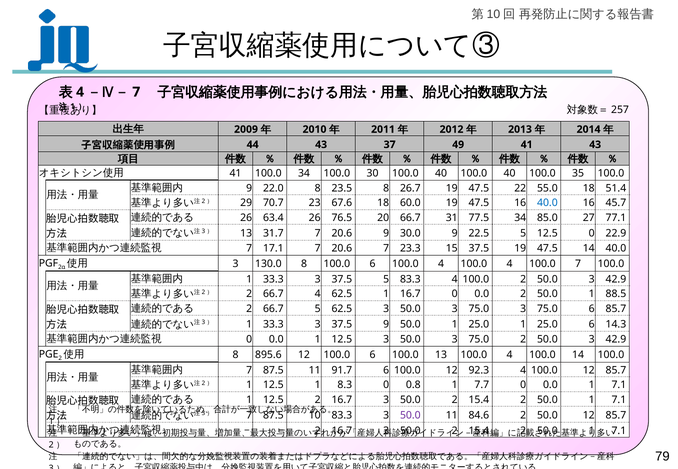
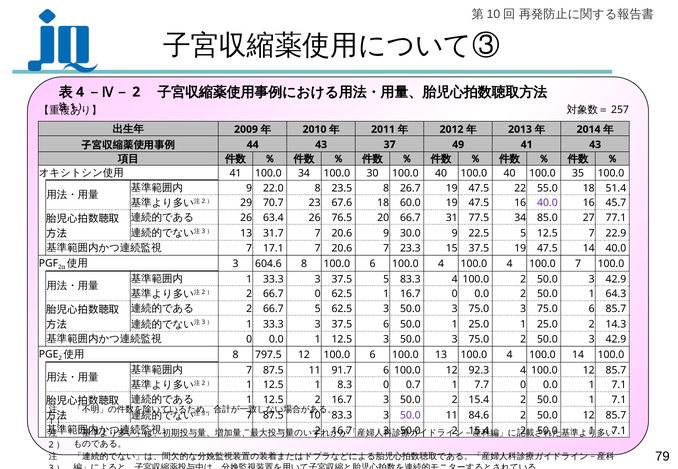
7 at (136, 92): 7 -> 2
40.0 at (547, 203) colour: blue -> purple
12.5 0: 0 -> 7
130.0: 130.0 -> 604.6
66.7 4: 4 -> 0
88.5: 88.5 -> 64.3
37.5 9: 9 -> 6
25.0 6: 6 -> 2
895.6: 895.6 -> 797.5
0.8: 0.8 -> 0.7
